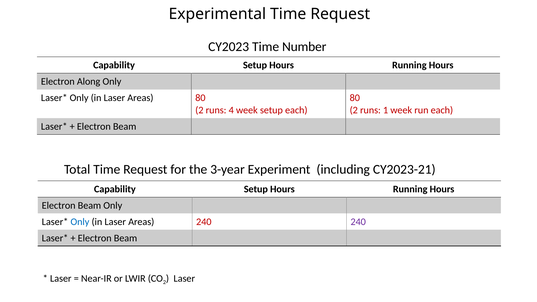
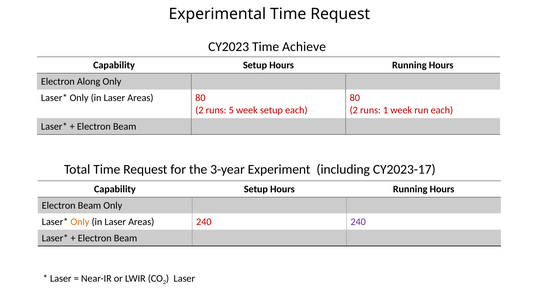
Number: Number -> Achieve
4: 4 -> 5
CY2023-21: CY2023-21 -> CY2023-17
Only at (80, 222) colour: blue -> orange
